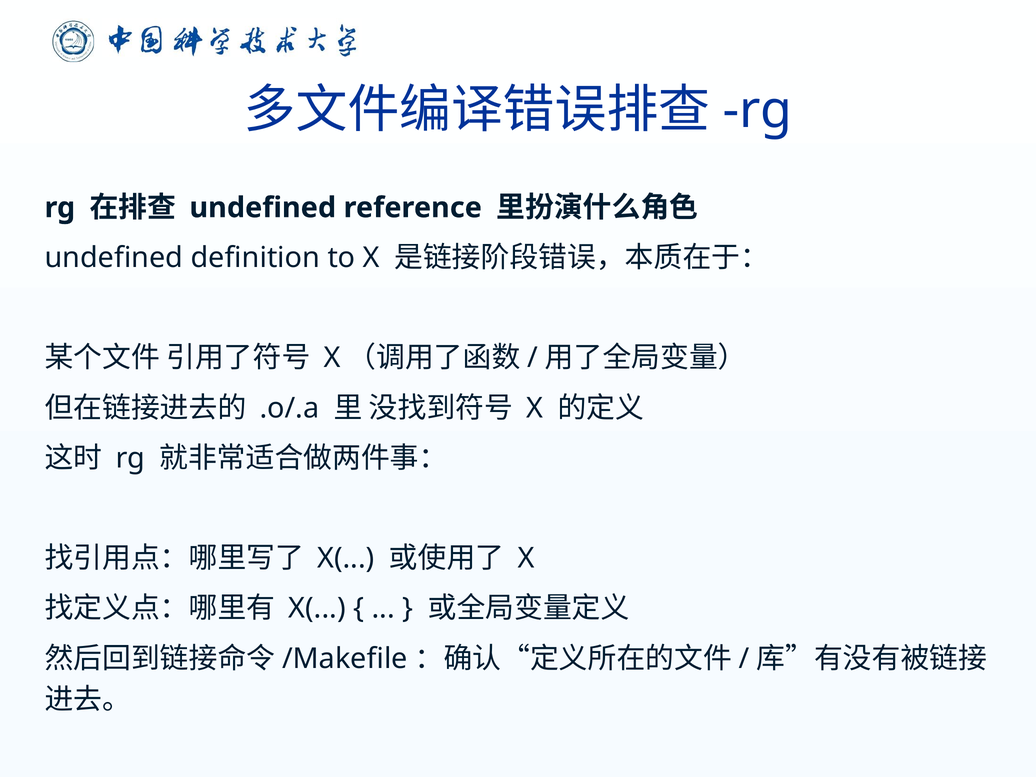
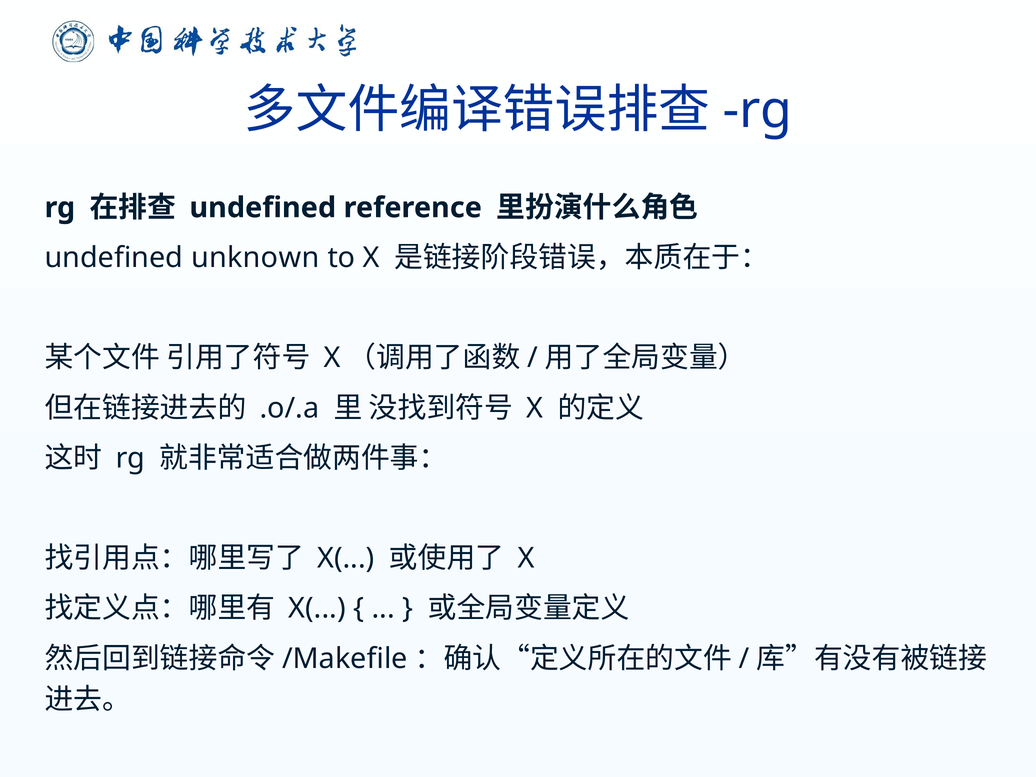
definition: definition -> unknown
